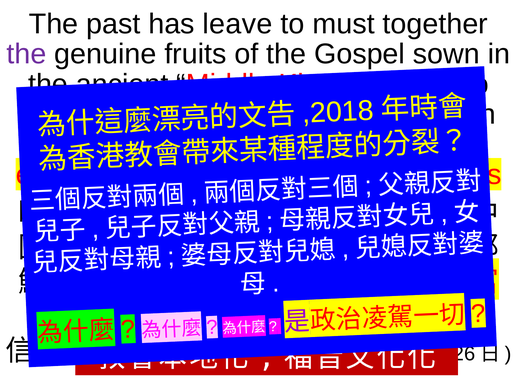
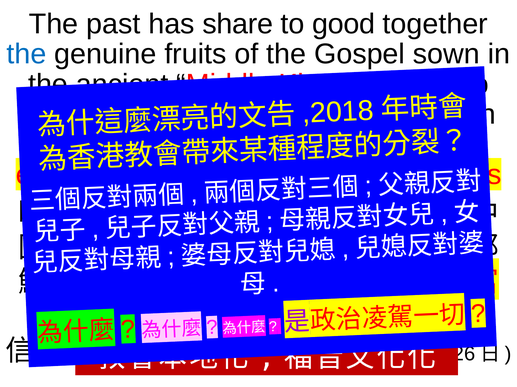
leave: leave -> share
must: must -> good
the at (26, 54) colour: purple -> blue
